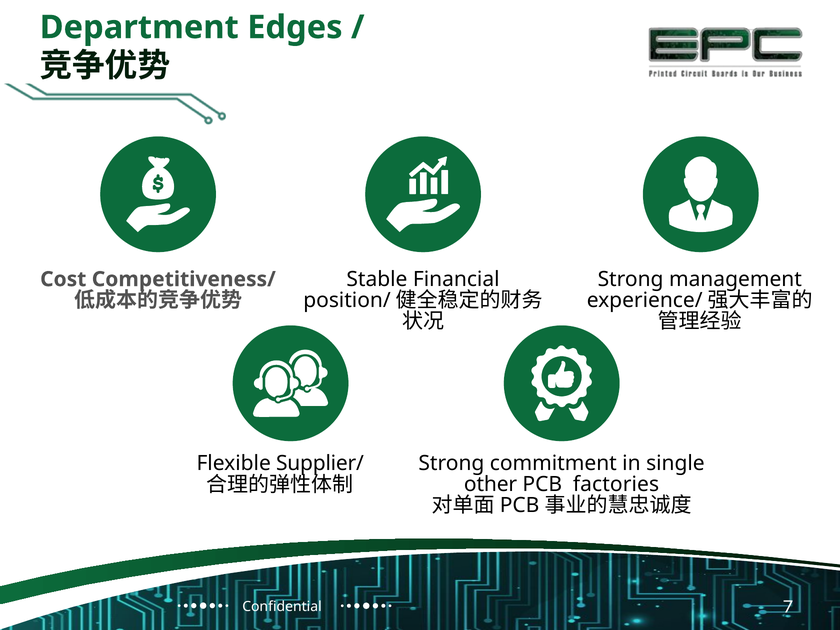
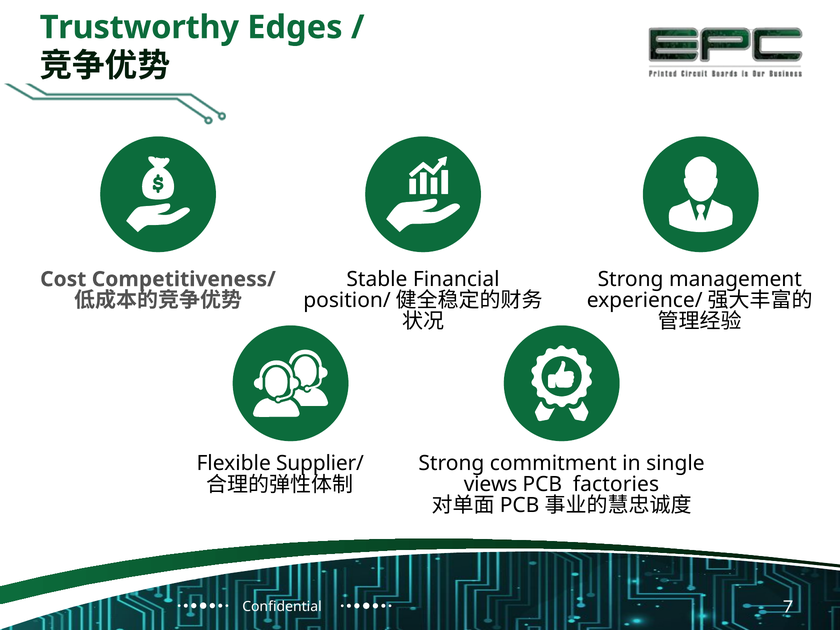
Department: Department -> Trustworthy
other: other -> views
